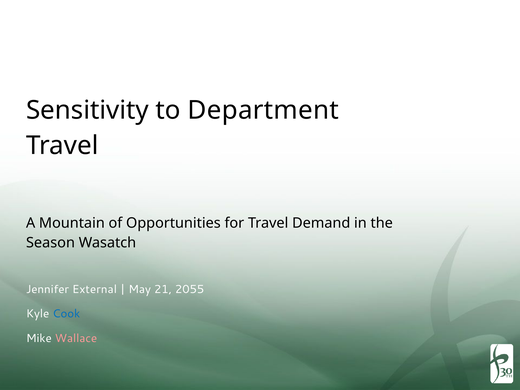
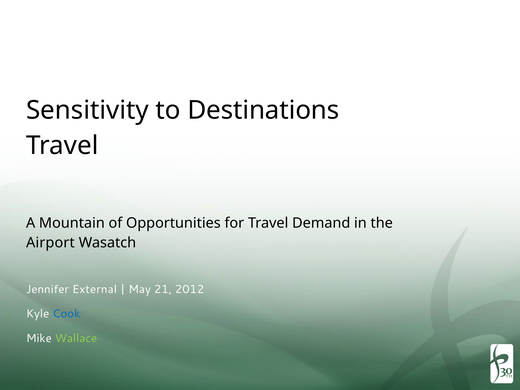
Department: Department -> Destinations
Season: Season -> Airport
2055: 2055 -> 2012
Wallace colour: pink -> light green
